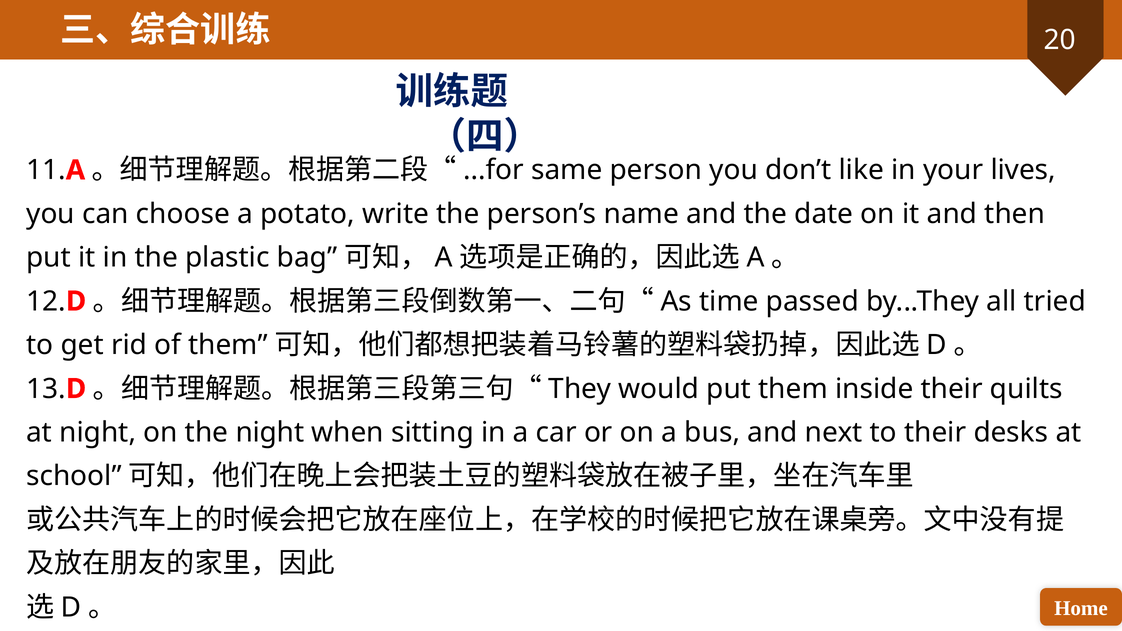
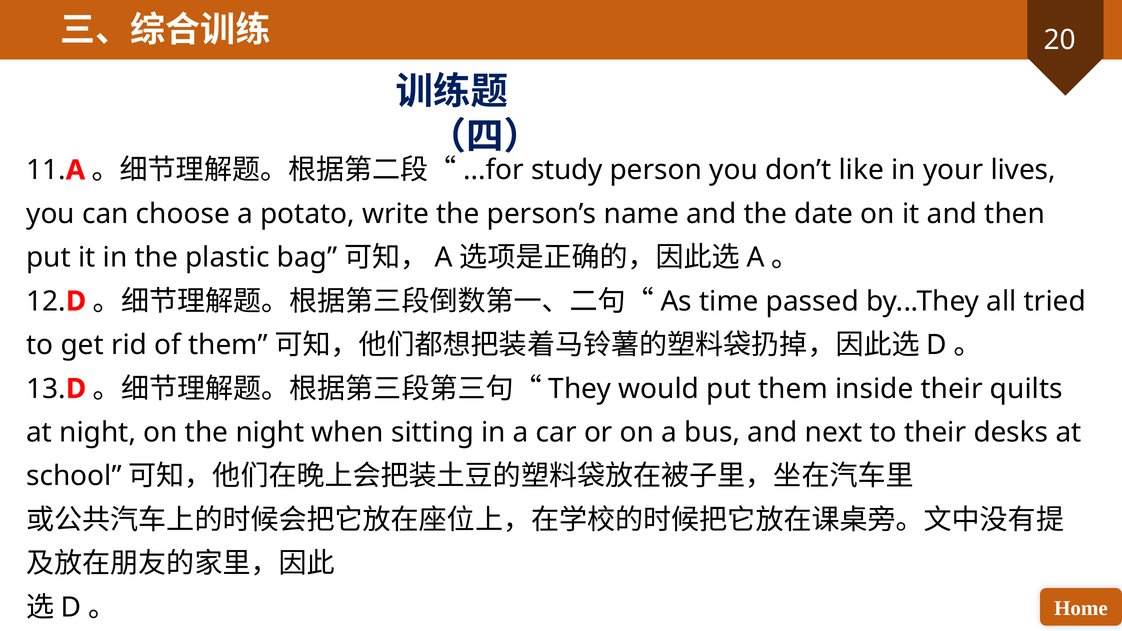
same: same -> study
